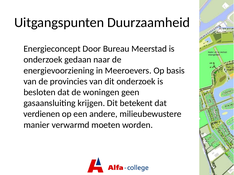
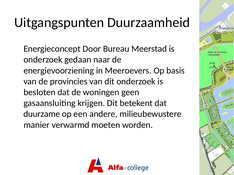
verdienen: verdienen -> duurzame
